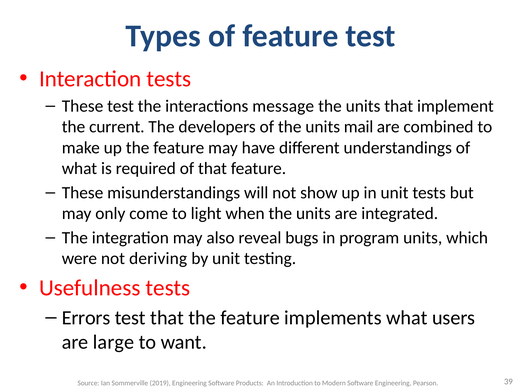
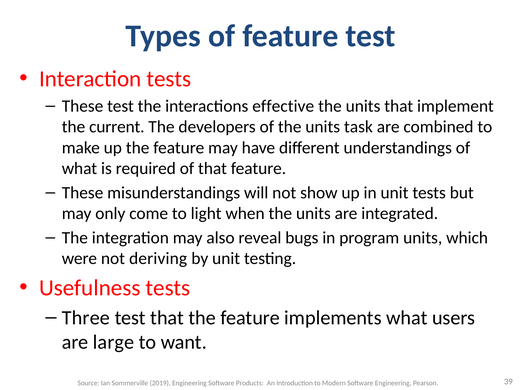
message: message -> effective
mail: mail -> task
Errors: Errors -> Three
